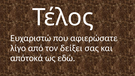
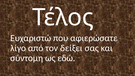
απότοκά: απότοκά -> σύντομη
